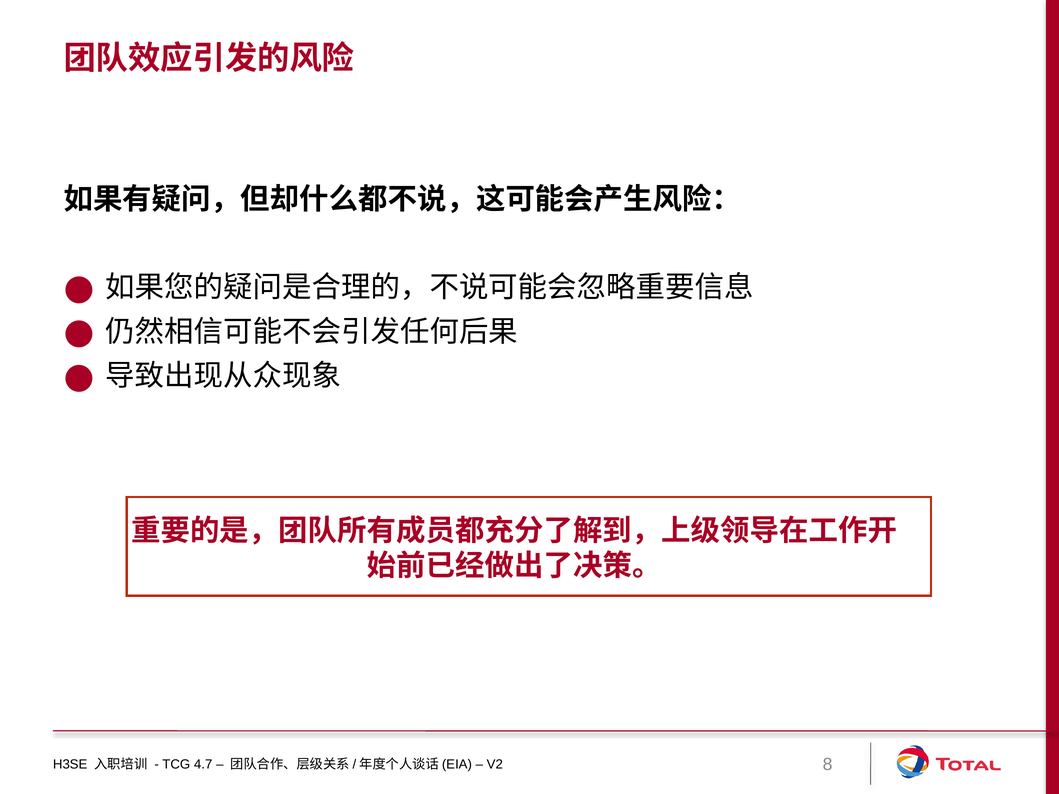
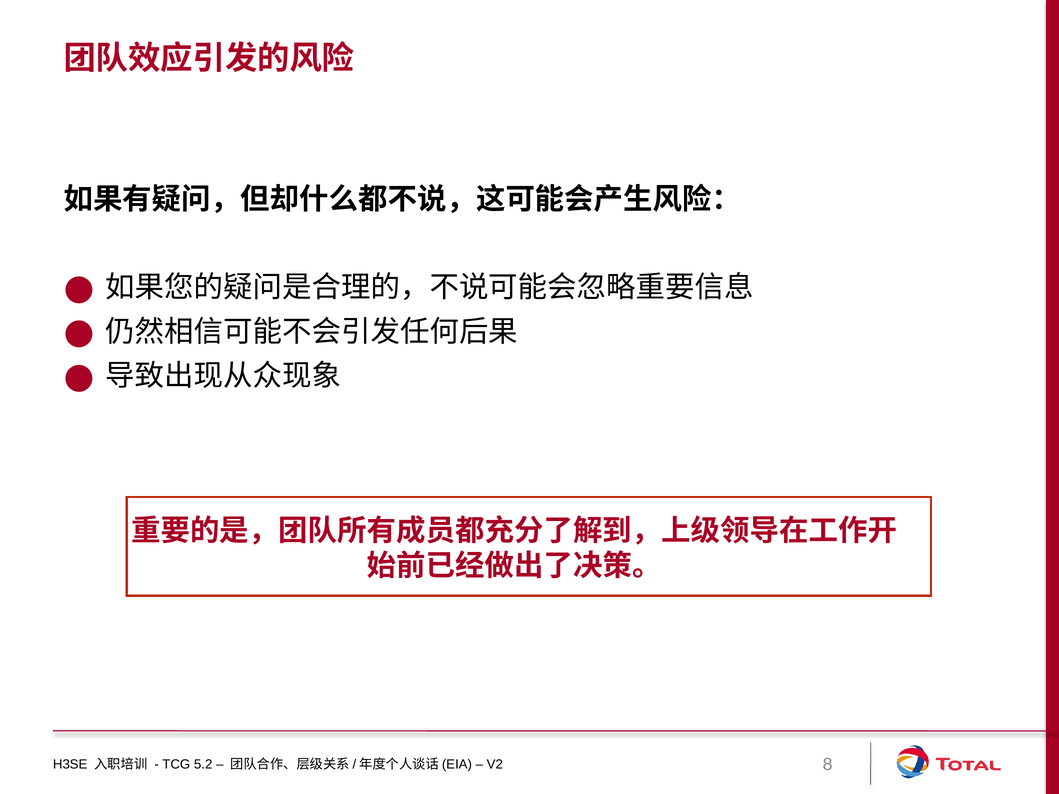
4.7: 4.7 -> 5.2
